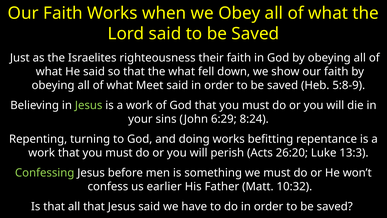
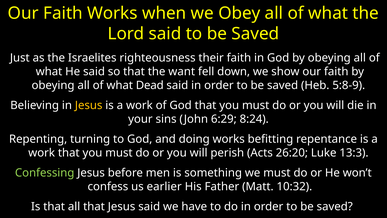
the what: what -> want
Meet: Meet -> Dead
Jesus at (89, 105) colour: light green -> yellow
